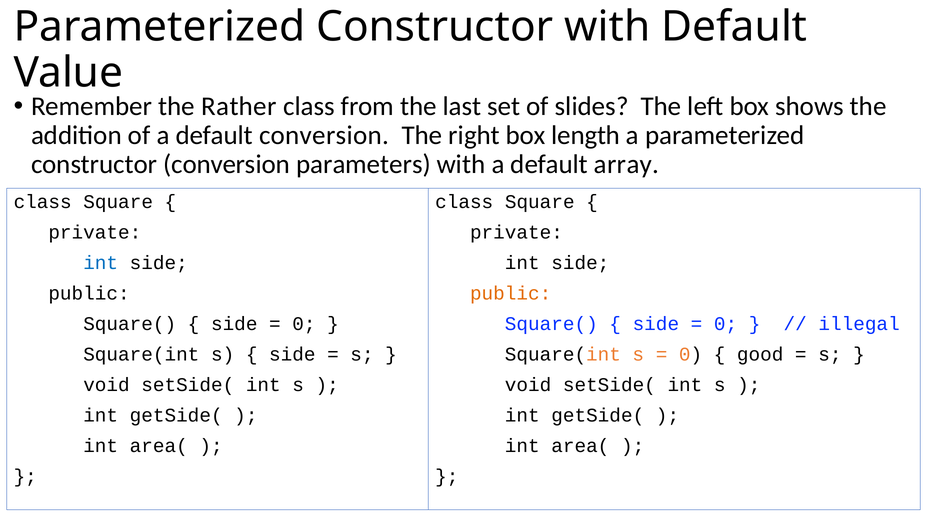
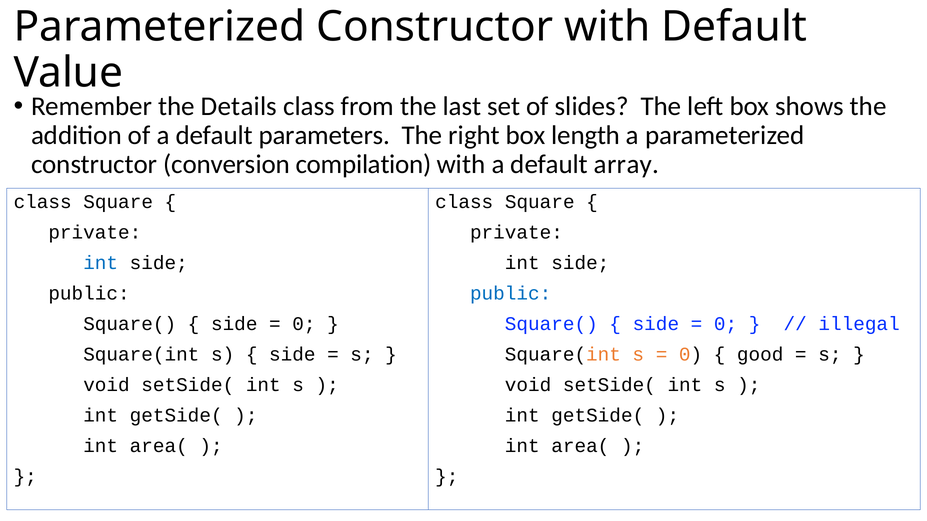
Rather: Rather -> Details
default conversion: conversion -> parameters
parameters: parameters -> compilation
public at (511, 294) colour: orange -> blue
